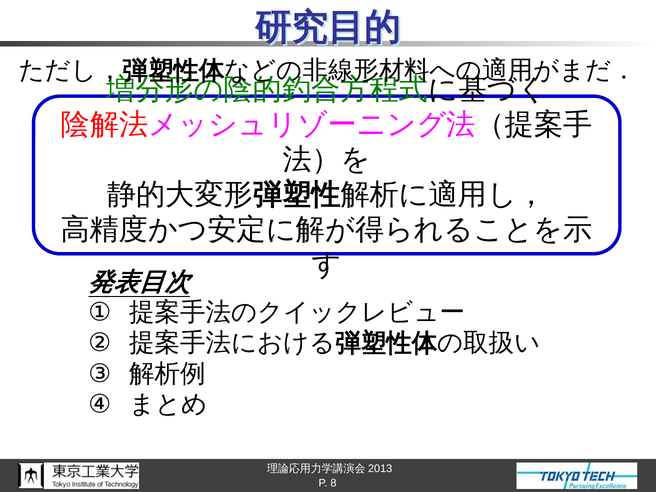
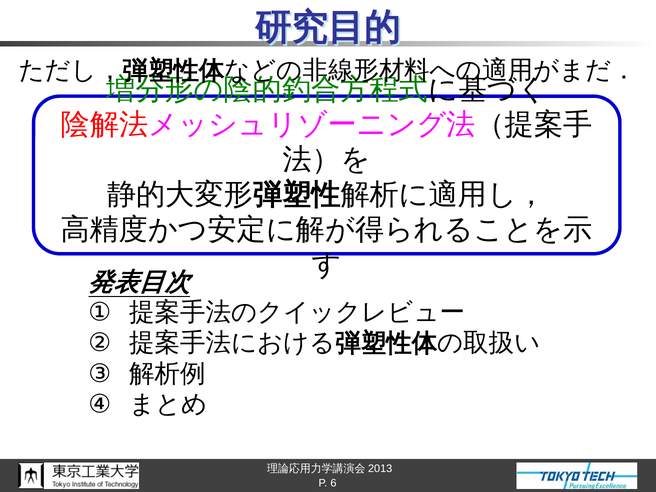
8: 8 -> 6
